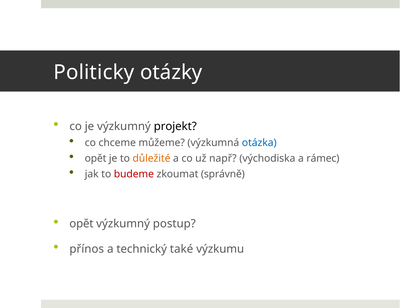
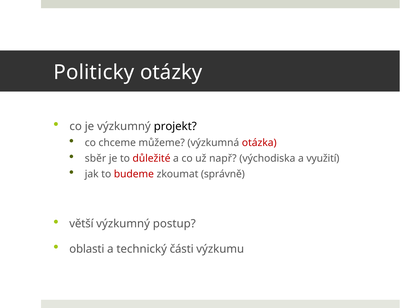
otázka colour: blue -> red
opět at (96, 158): opět -> sběr
důležité colour: orange -> red
rámec: rámec -> využití
opět at (81, 223): opět -> větší
přínos: přínos -> oblasti
také: také -> části
